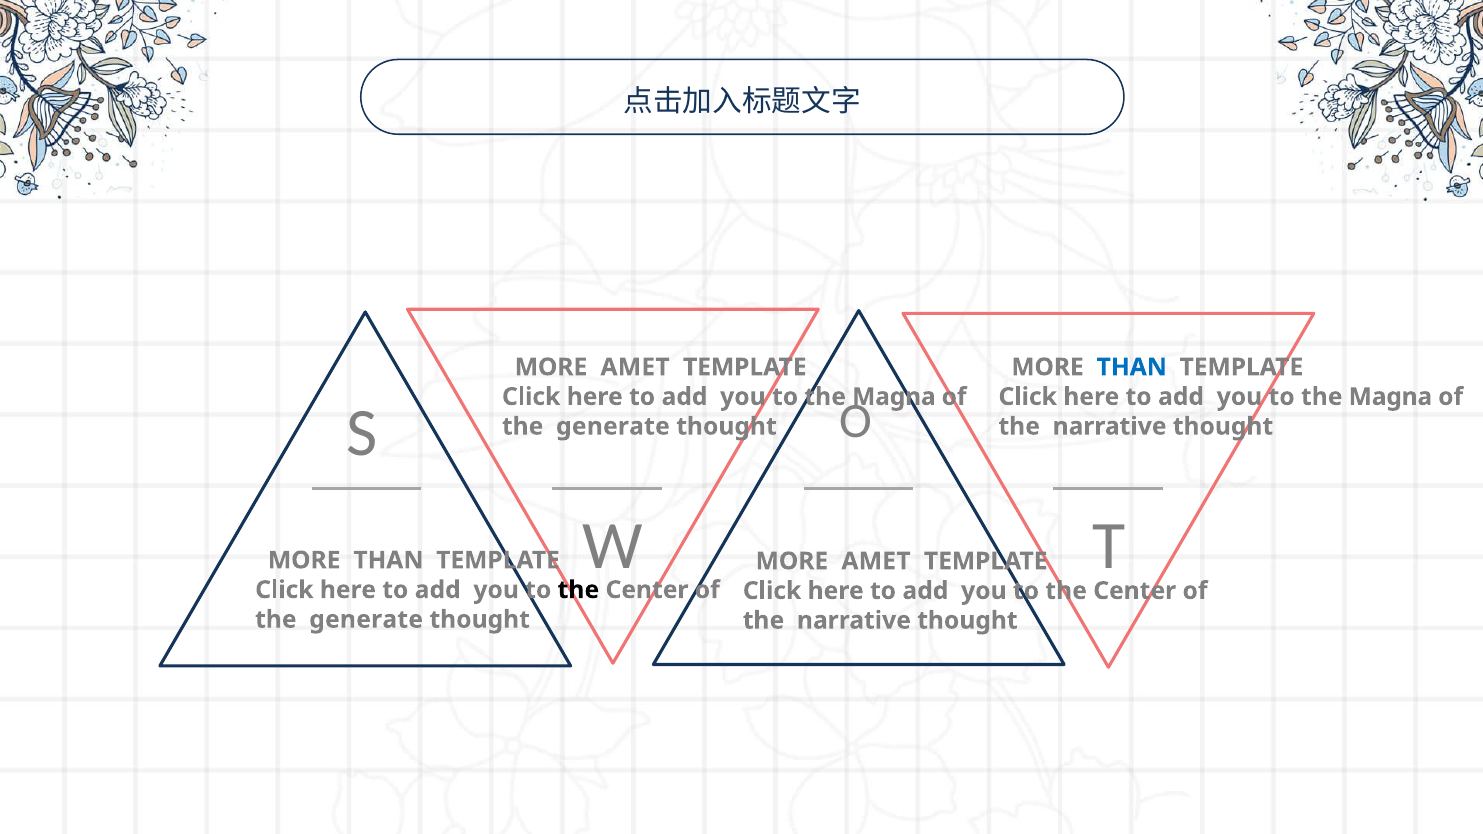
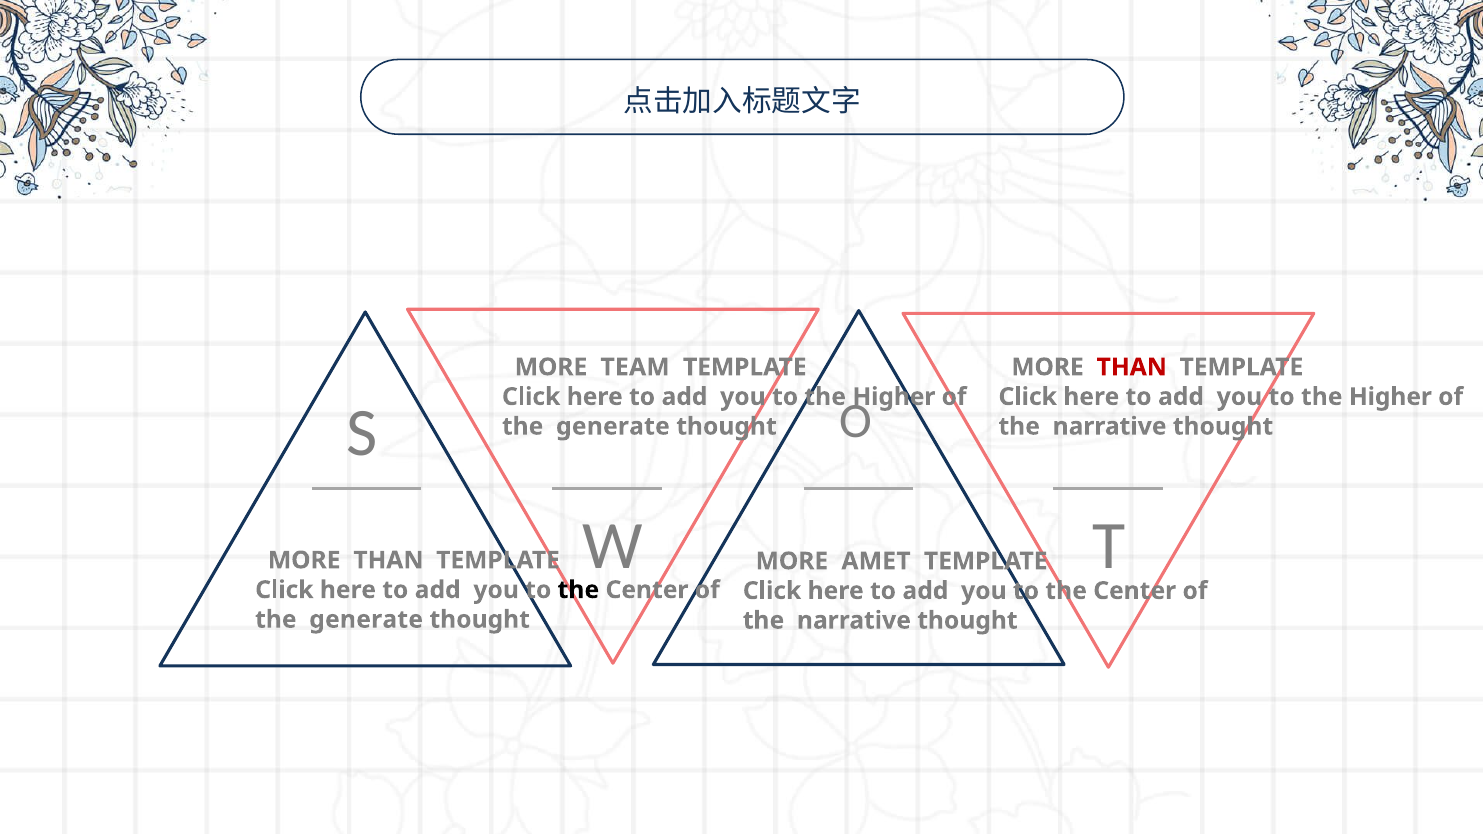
AMET at (635, 367): AMET -> TEAM
THAN at (1132, 367) colour: blue -> red
Magna at (894, 397): Magna -> Higher
Magna at (1390, 397): Magna -> Higher
